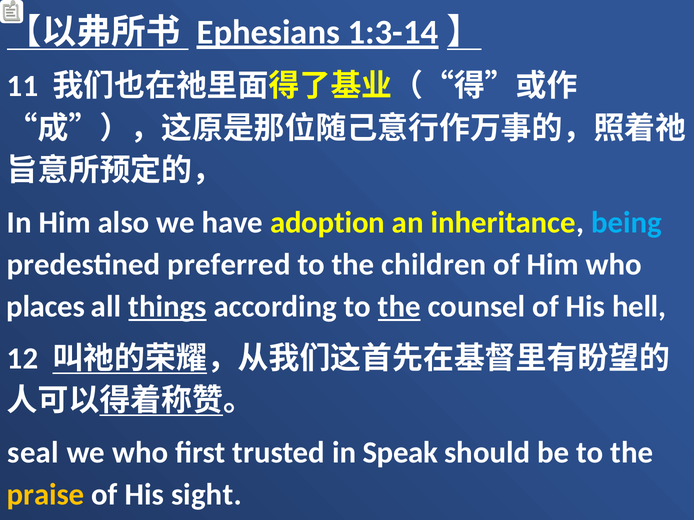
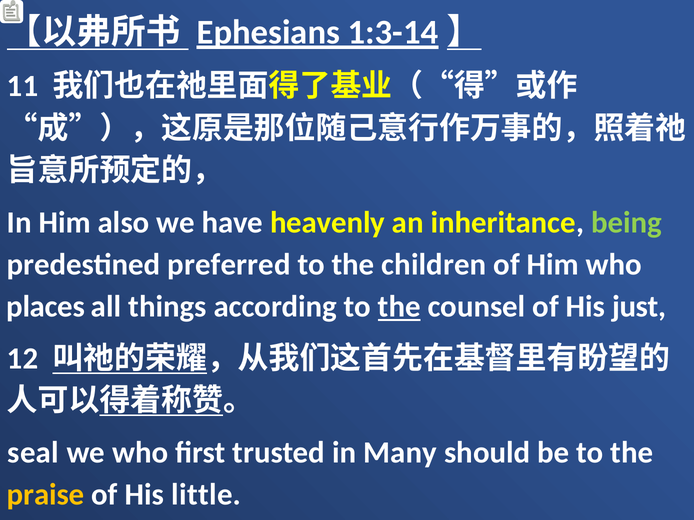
adoption: adoption -> heavenly
being colour: light blue -> light green
things underline: present -> none
hell: hell -> just
Speak: Speak -> Many
sight: sight -> little
